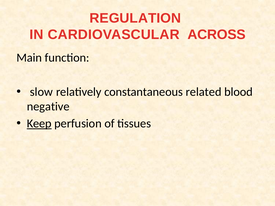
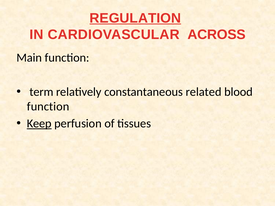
REGULATION underline: none -> present
slow: slow -> term
negative at (48, 107): negative -> function
